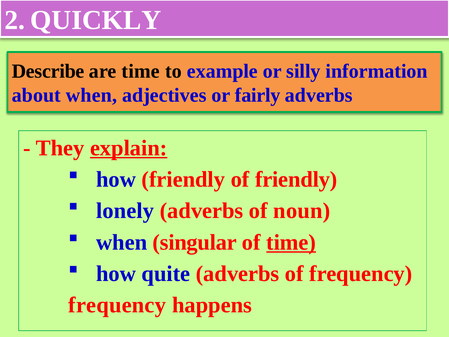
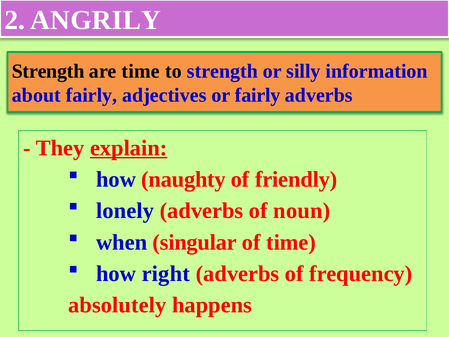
QUICKLY: QUICKLY -> ANGRILY
Describe at (48, 71): Describe -> Strength
to example: example -> strength
about when: when -> fairly
how friendly: friendly -> naughty
time at (291, 242) underline: present -> none
quite: quite -> right
frequency at (117, 305): frequency -> absolutely
